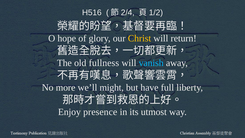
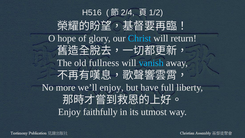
Christ colour: yellow -> light blue
we’ll might: might -> enjoy
presence: presence -> faithfully
